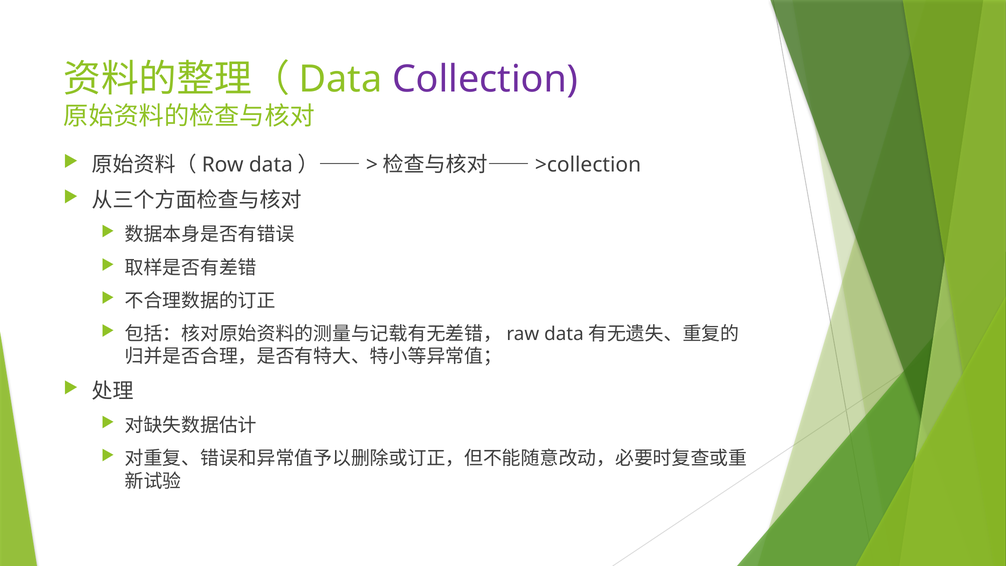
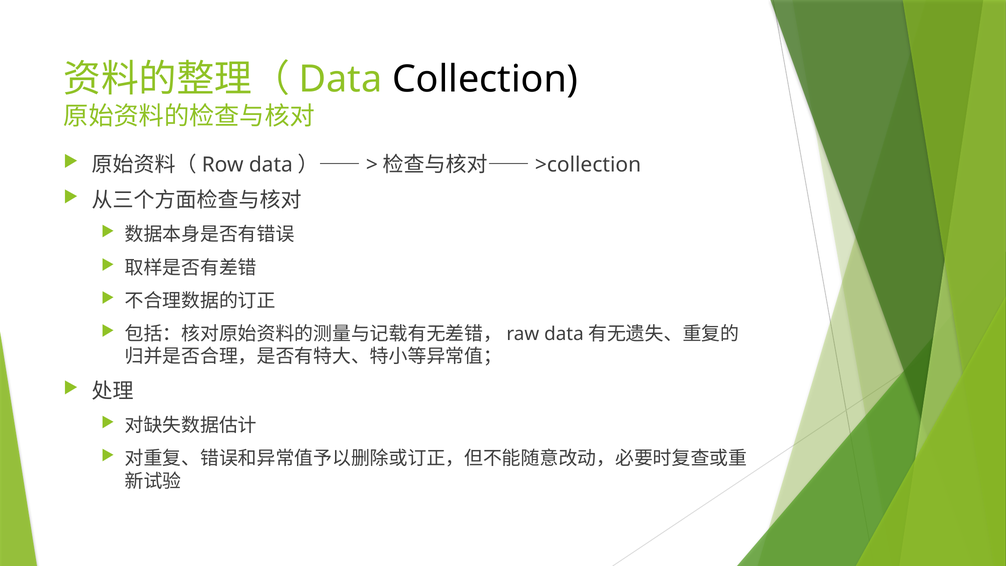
Collection colour: purple -> black
